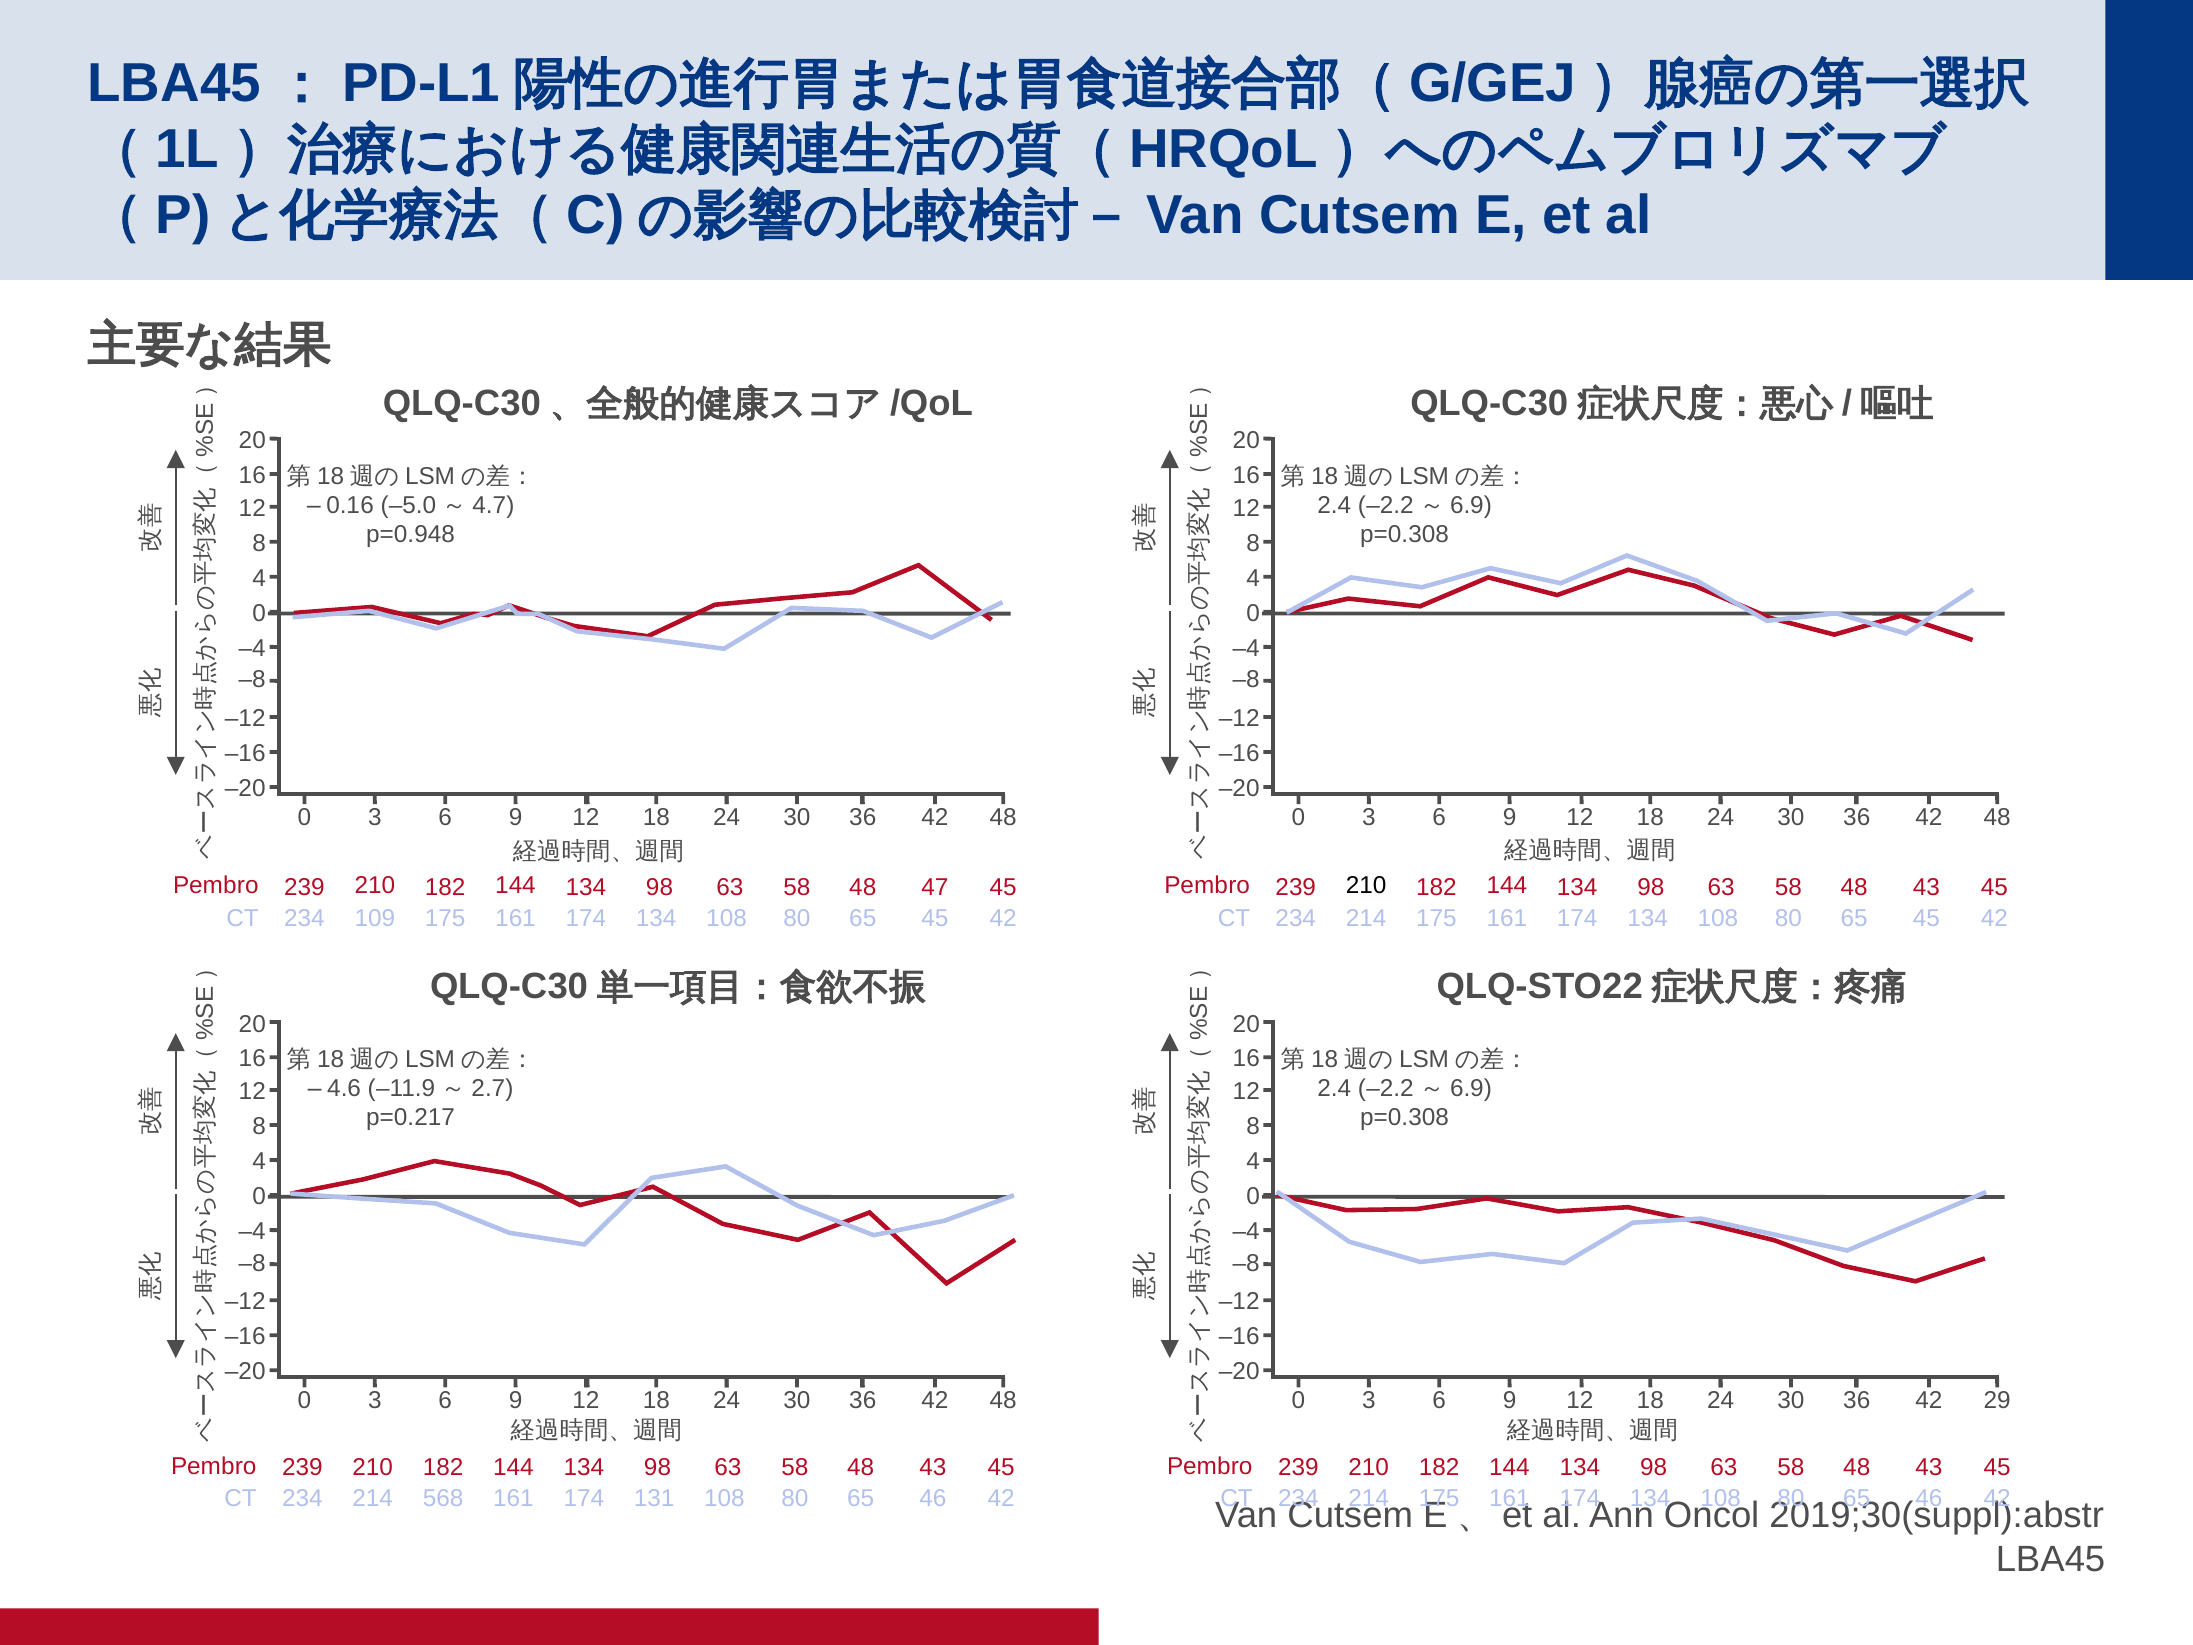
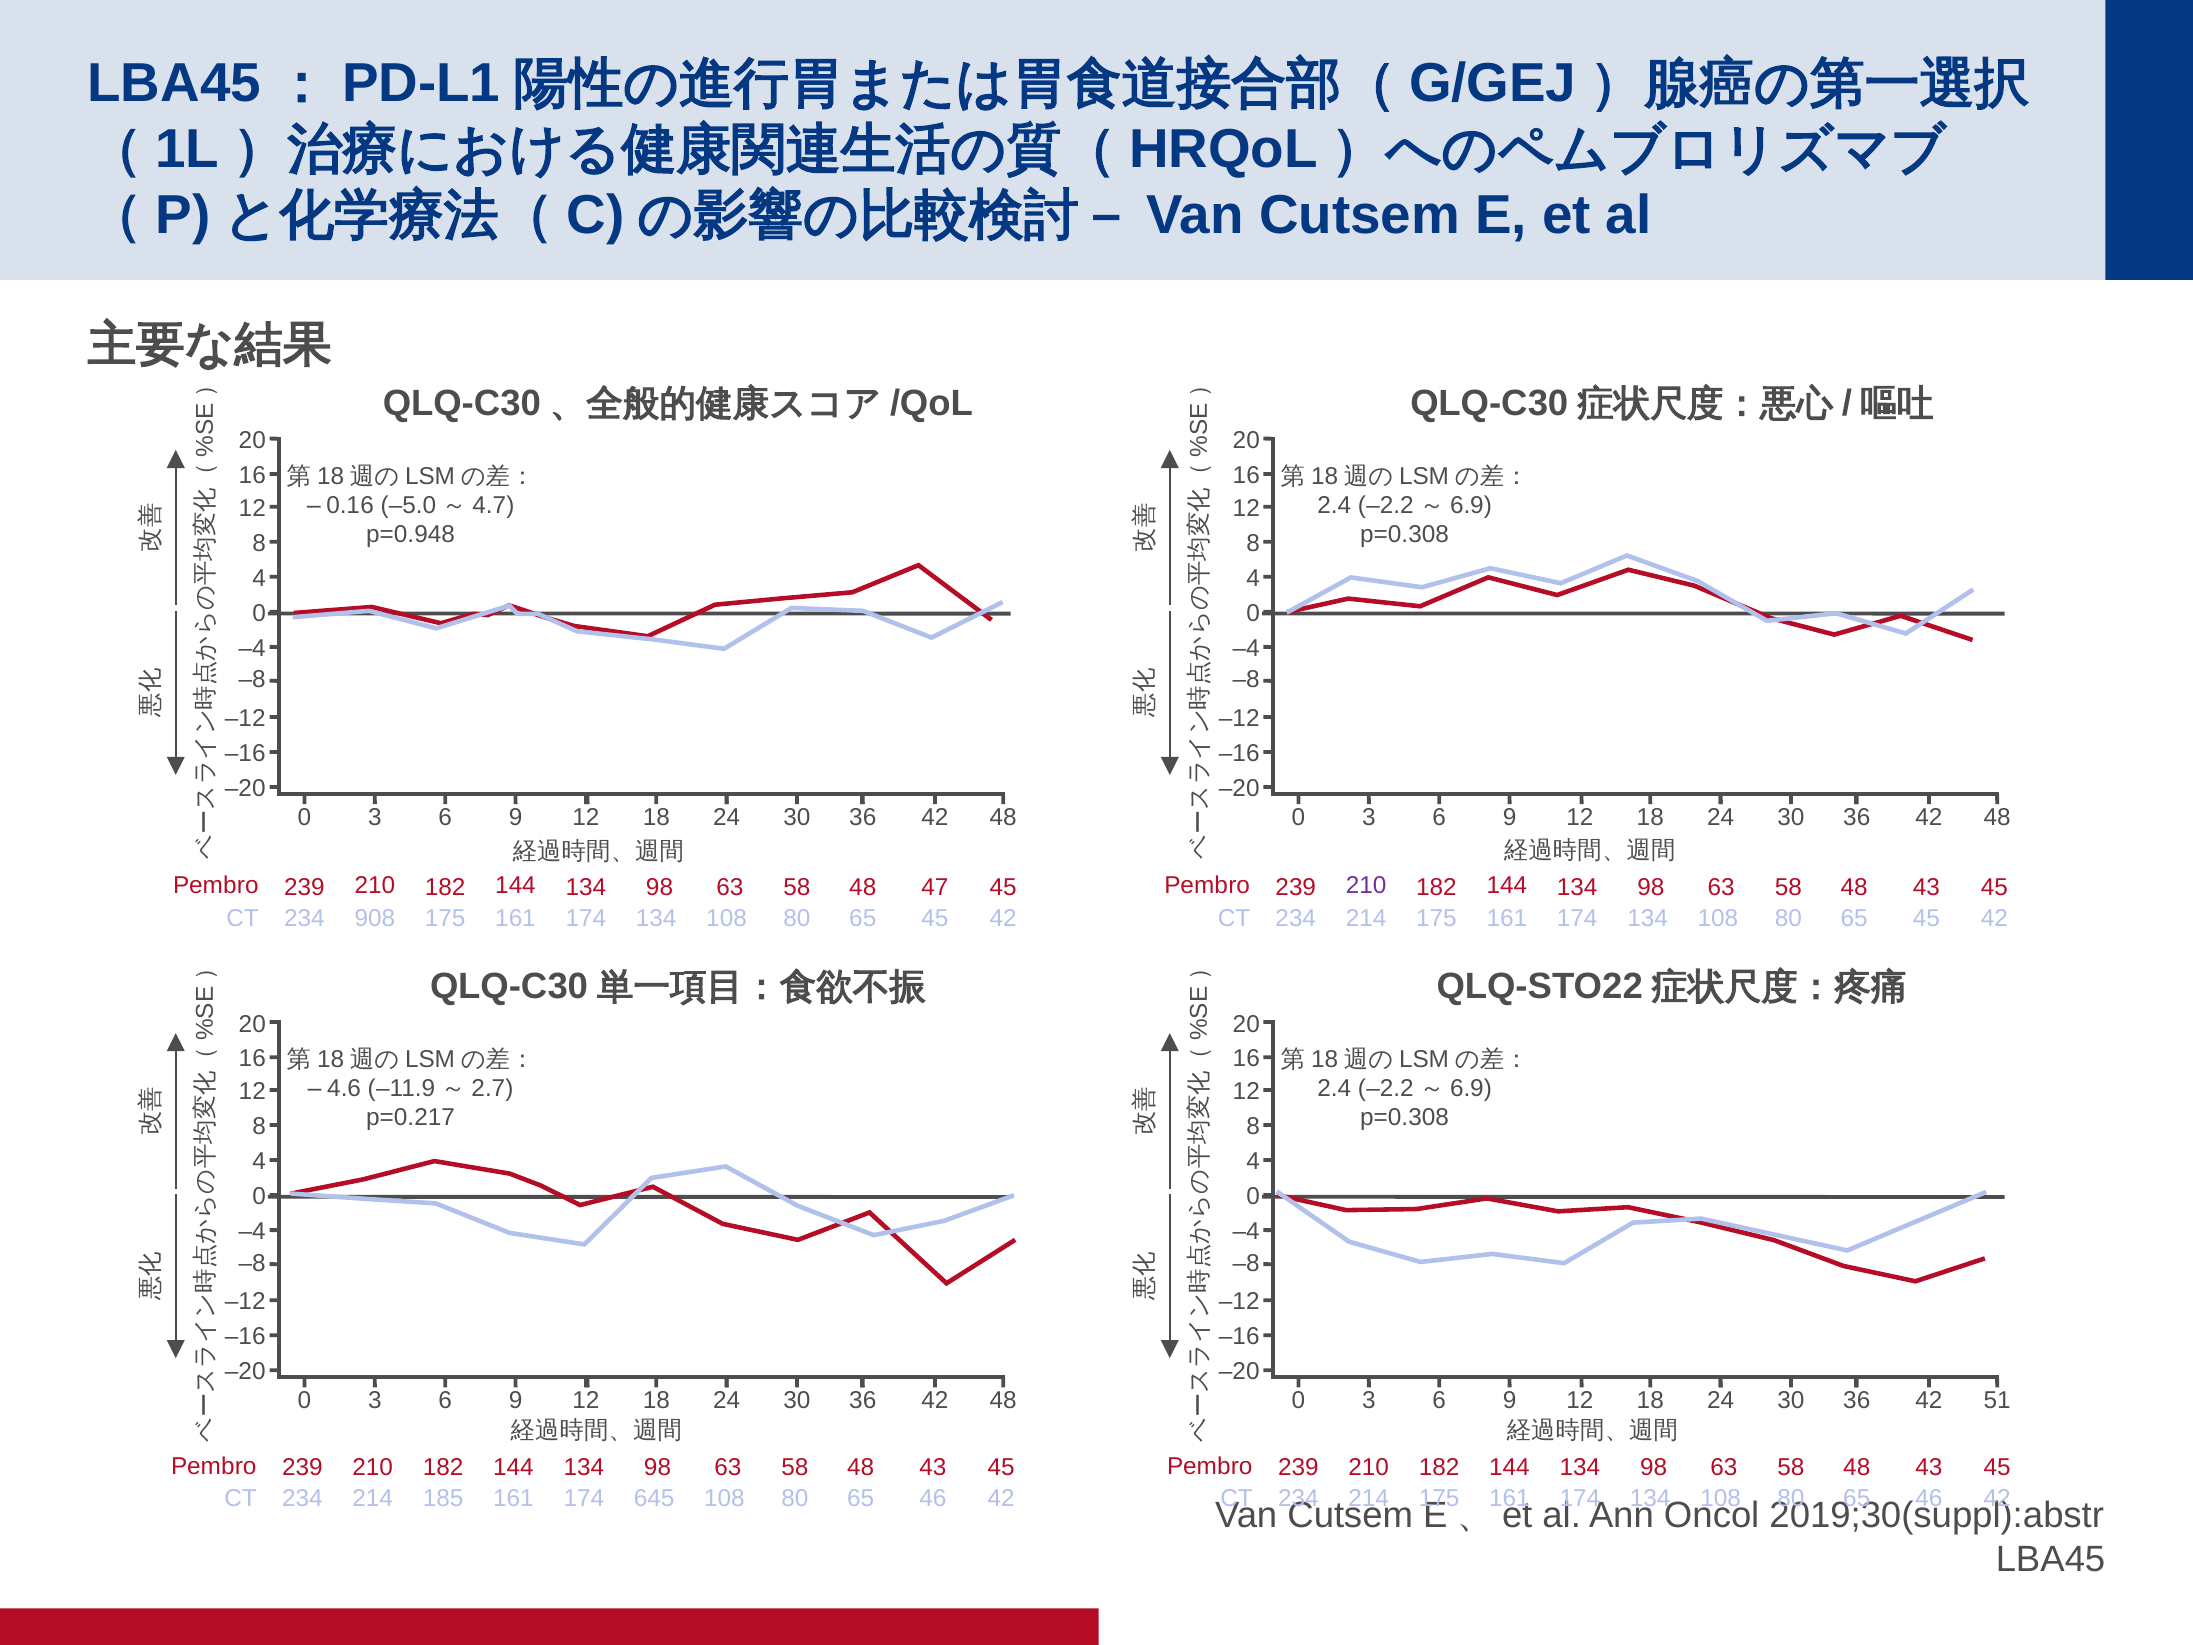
210 at (1366, 886) colour: black -> purple
109: 109 -> 908
29: 29 -> 51
568: 568 -> 185
131: 131 -> 645
